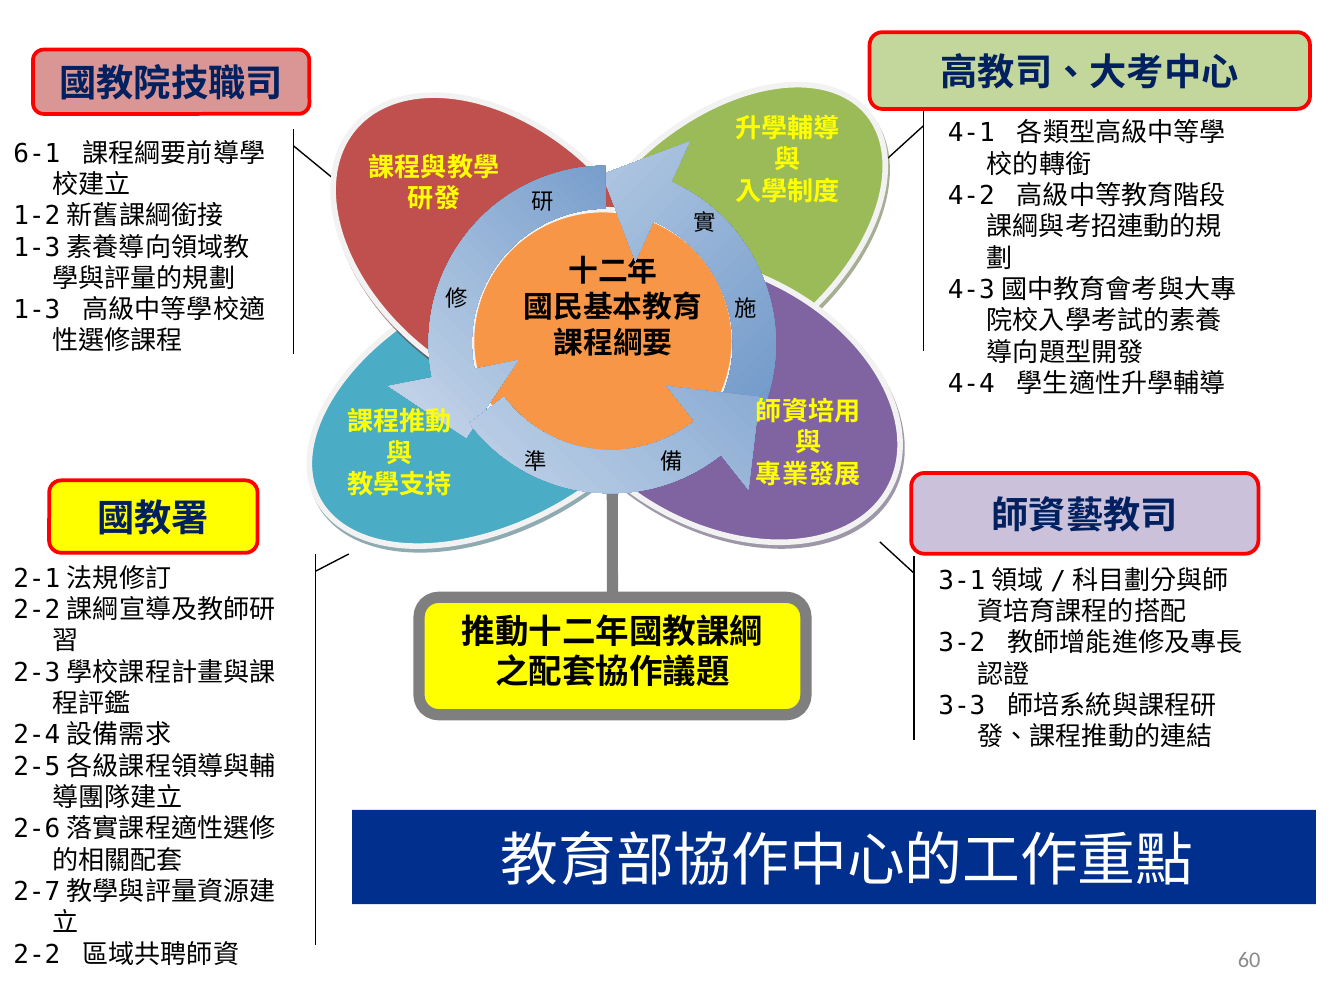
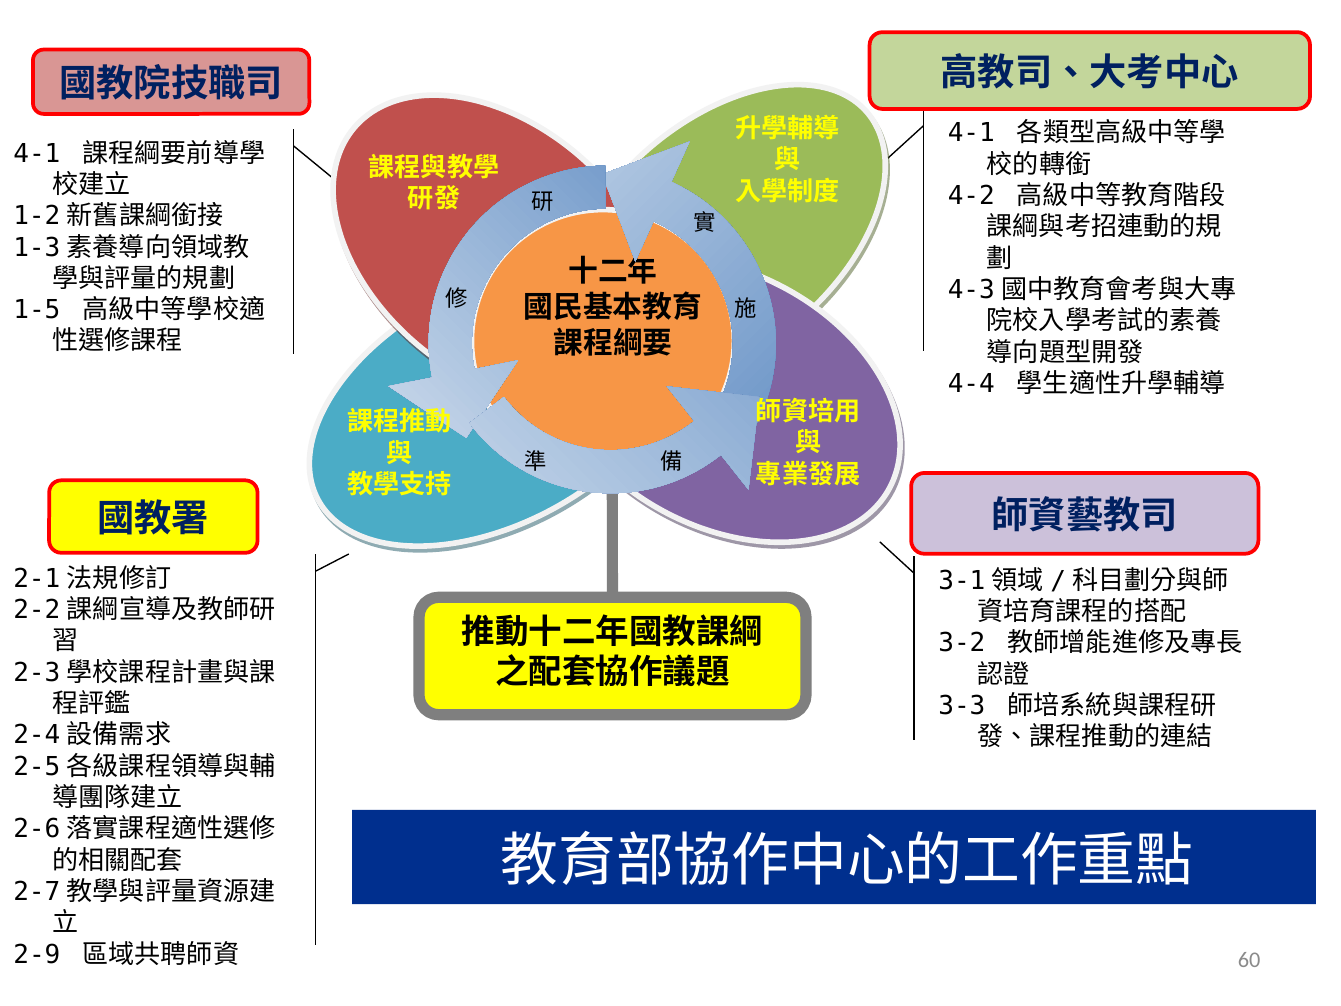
6-1 at (37, 153): 6-1 -> 4-1
1-3: 1-3 -> 1-5
2-2: 2-2 -> 2-9
